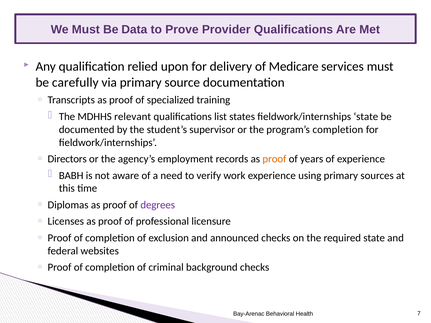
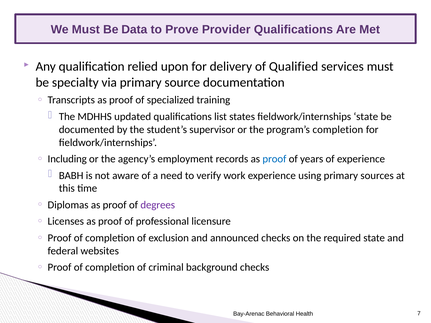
Medicare: Medicare -> Qualified
carefully: carefully -> specialty
relevant: relevant -> updated
Directors: Directors -> Including
proof at (274, 159) colour: orange -> blue
